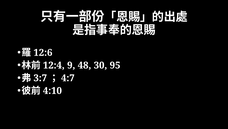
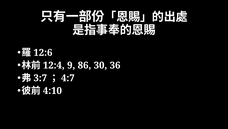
48: 48 -> 86
95: 95 -> 36
